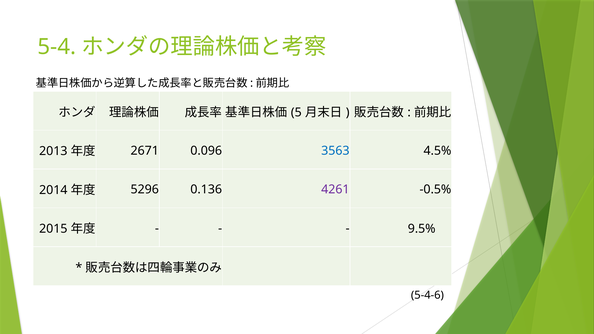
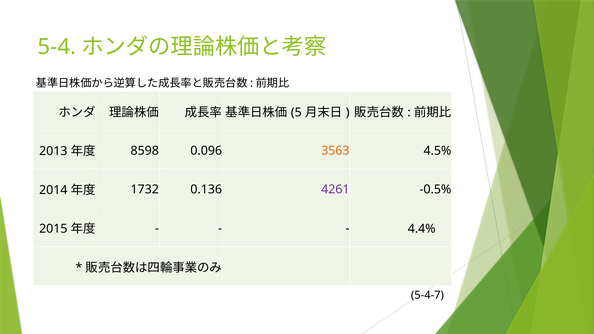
2671: 2671 -> 8598
3563 colour: blue -> orange
5296: 5296 -> 1732
9.5%: 9.5% -> 4.4%
5-4-6: 5-4-6 -> 5-4-7
